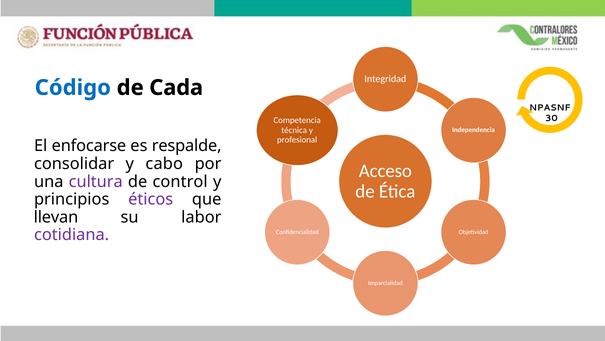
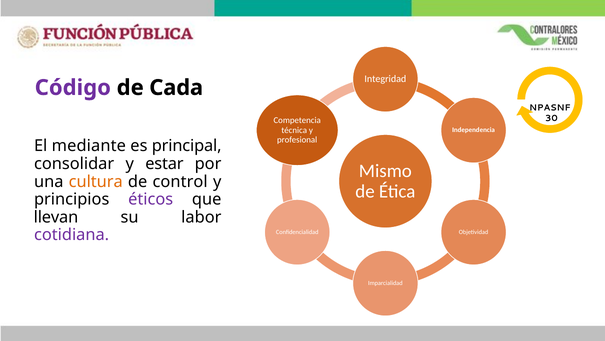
Código colour: blue -> purple
enfocarse: enfocarse -> mediante
respalde: respalde -> principal
cabo: cabo -> estar
Acceso: Acceso -> Mismo
cultura colour: purple -> orange
